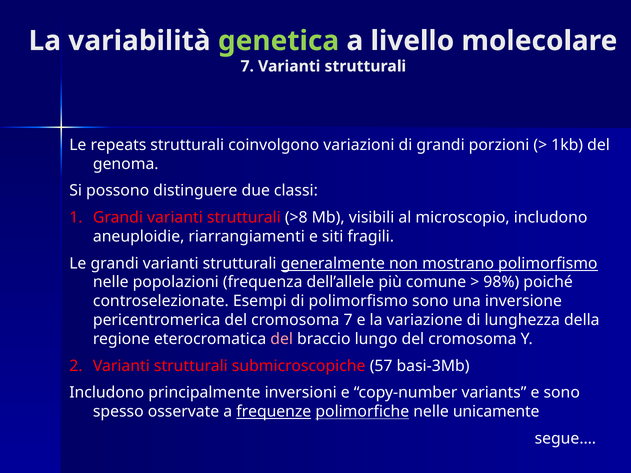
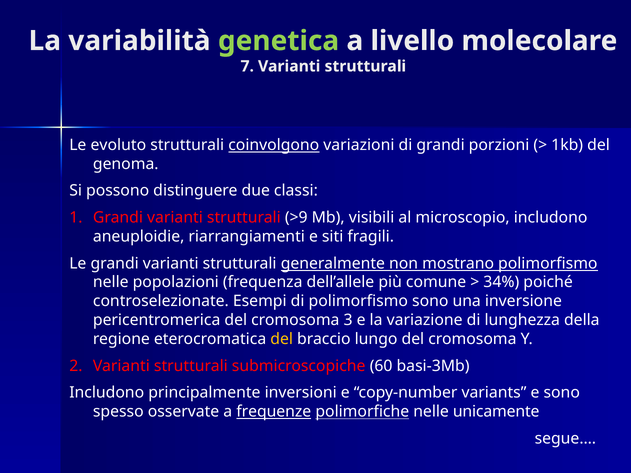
repeats: repeats -> evoluto
coinvolgono underline: none -> present
>8: >8 -> >9
98%: 98% -> 34%
cromosoma 7: 7 -> 3
del at (282, 339) colour: pink -> yellow
57: 57 -> 60
